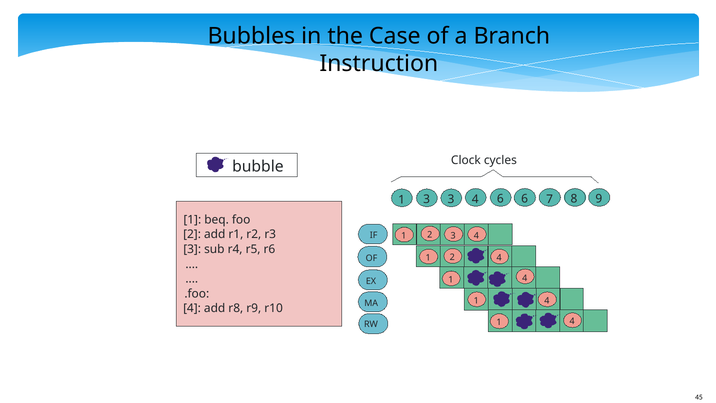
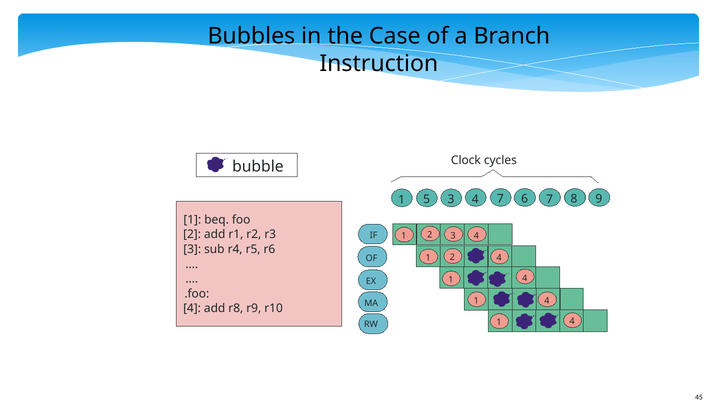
1 3: 3 -> 5
4 6: 6 -> 7
